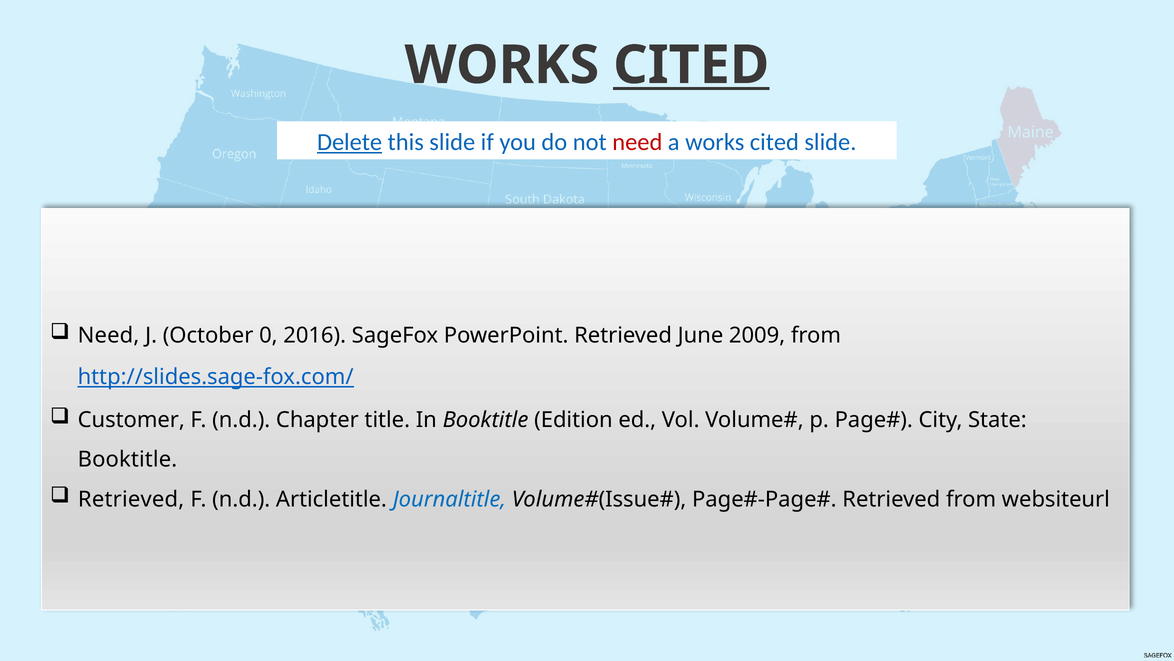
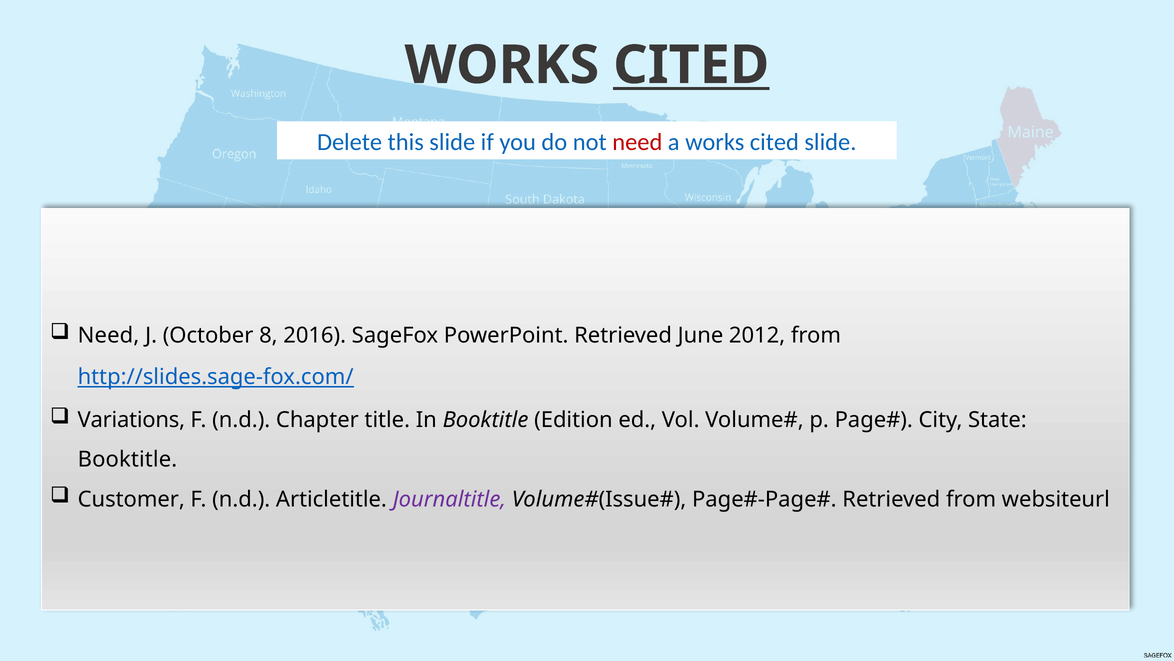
Delete underline: present -> none
0: 0 -> 8
2009: 2009 -> 2012
Customer: Customer -> Variations
Retrieved at (131, 499): Retrieved -> Customer
Journaltitle colour: blue -> purple
